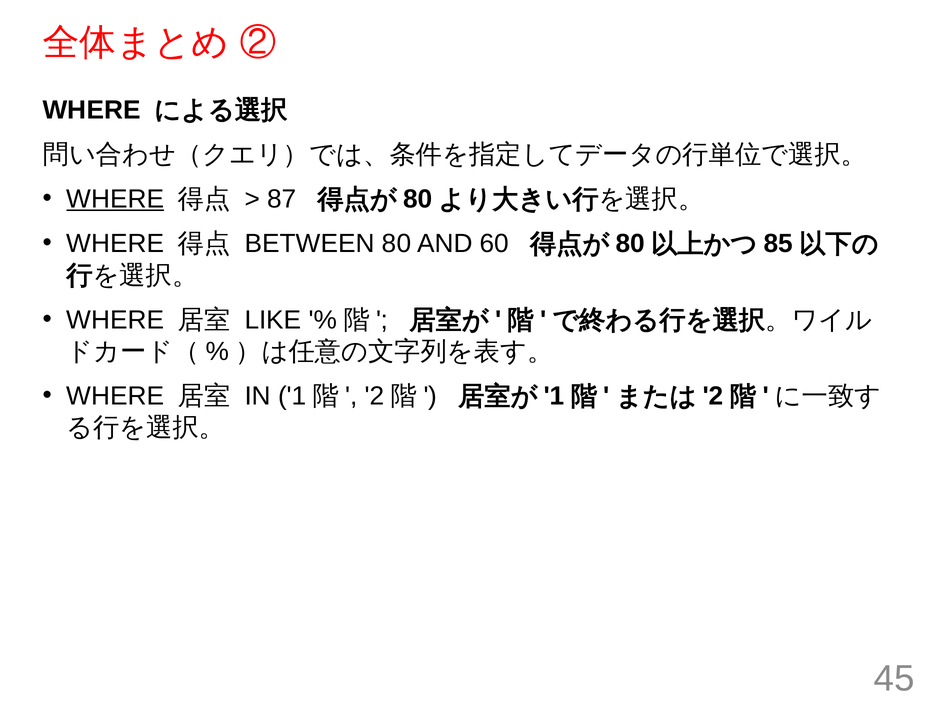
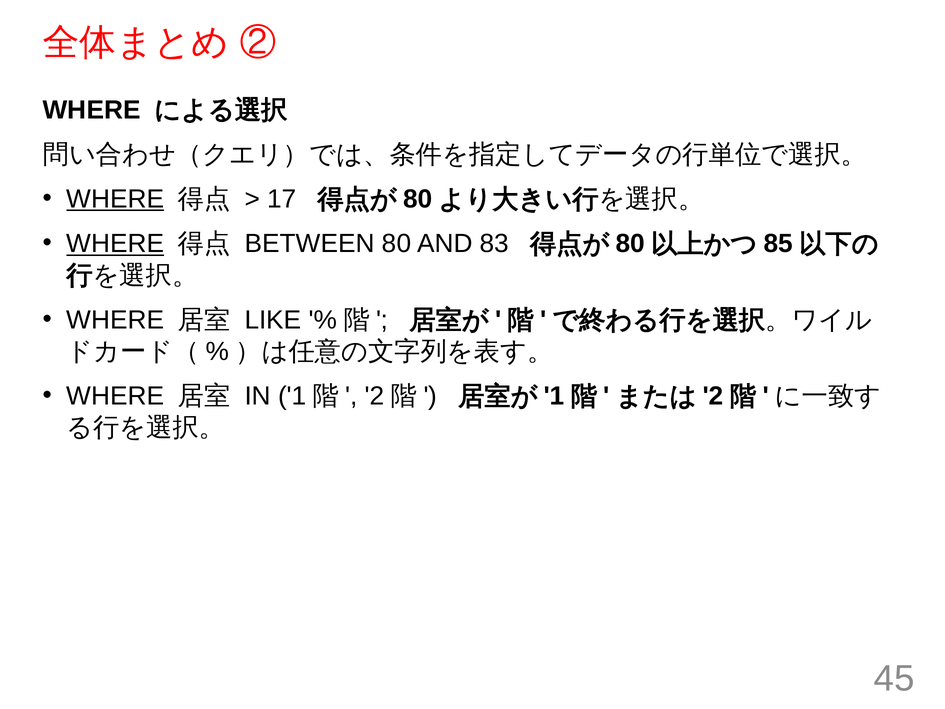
87: 87 -> 17
WHERE at (115, 244) underline: none -> present
60: 60 -> 83
